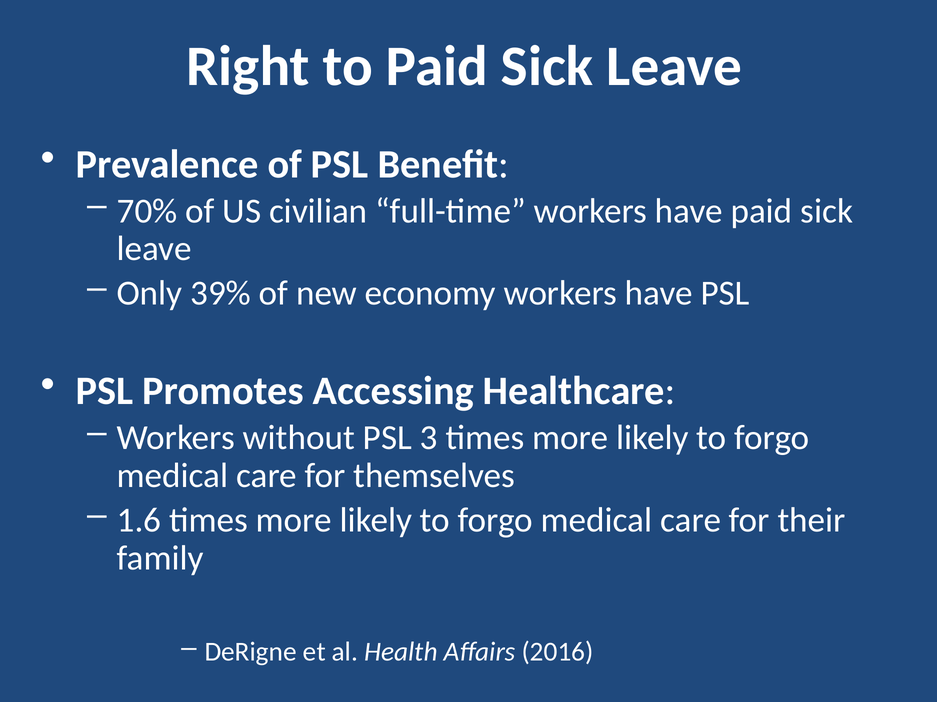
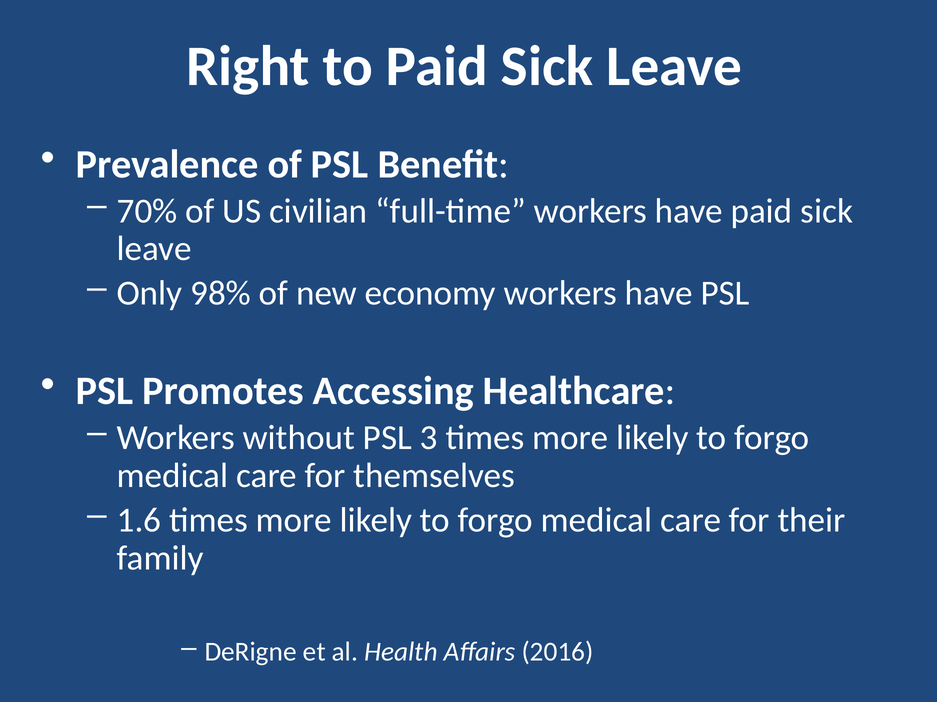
39%: 39% -> 98%
